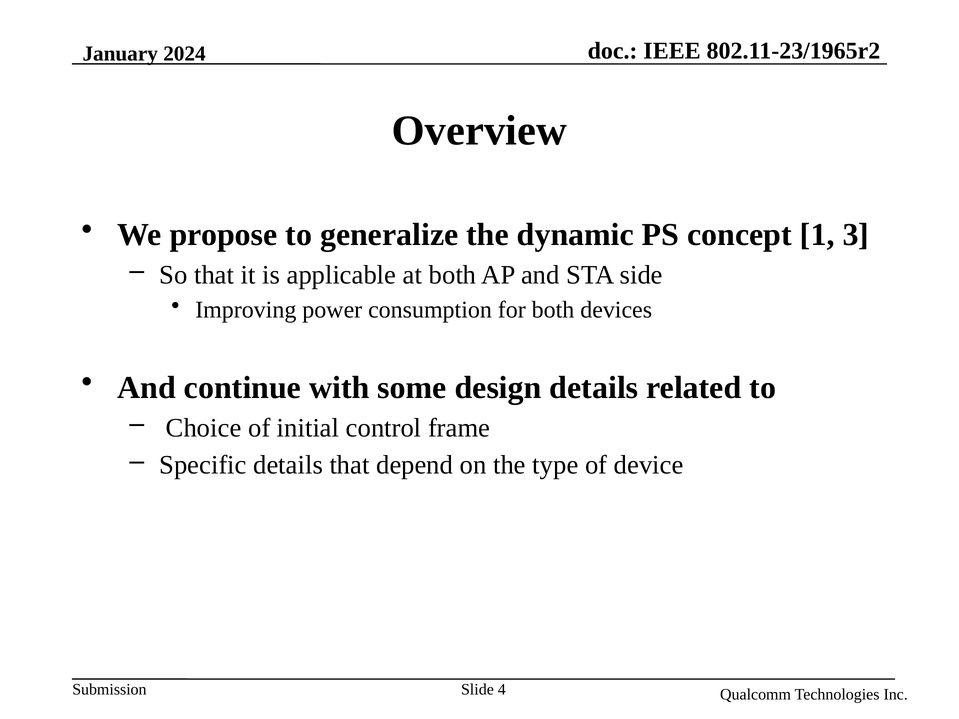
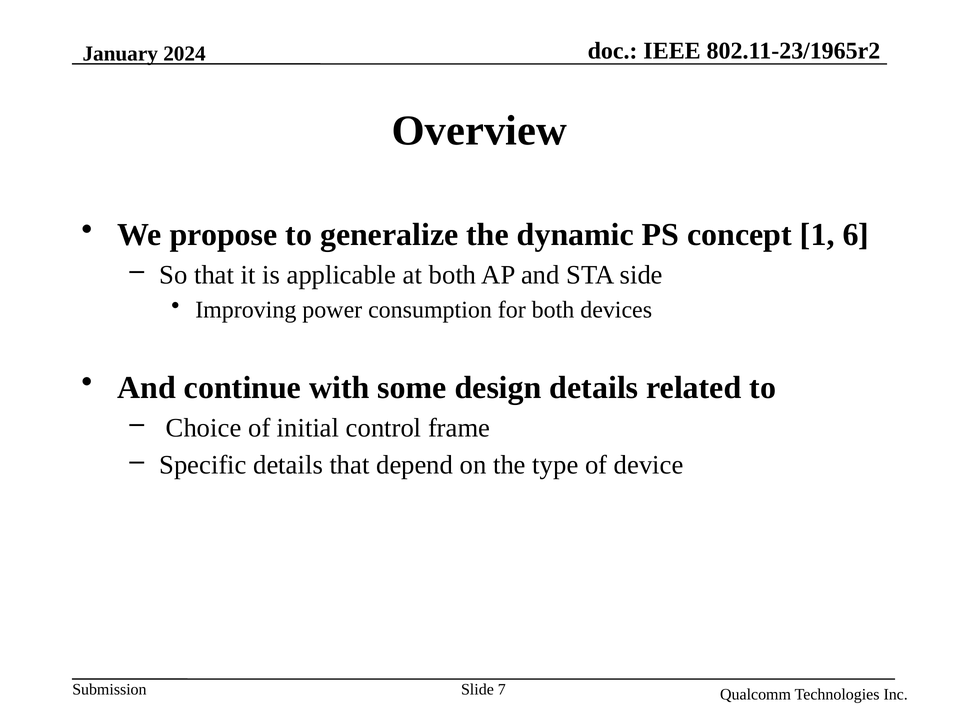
3: 3 -> 6
4: 4 -> 7
